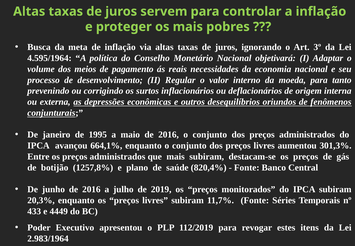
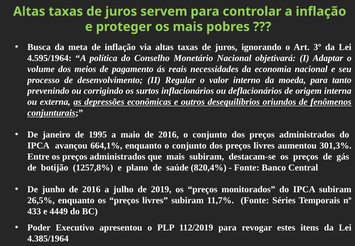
20,3%: 20,3% -> 26,5%
2.983/1964: 2.983/1964 -> 4.385/1964
